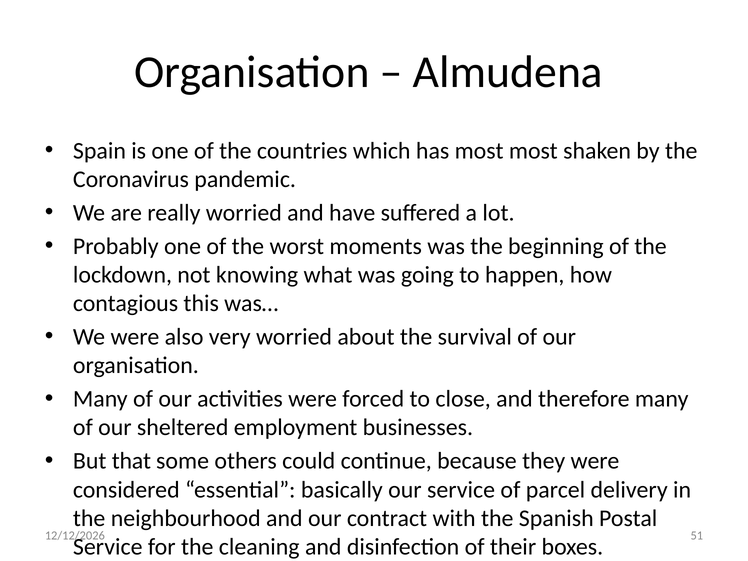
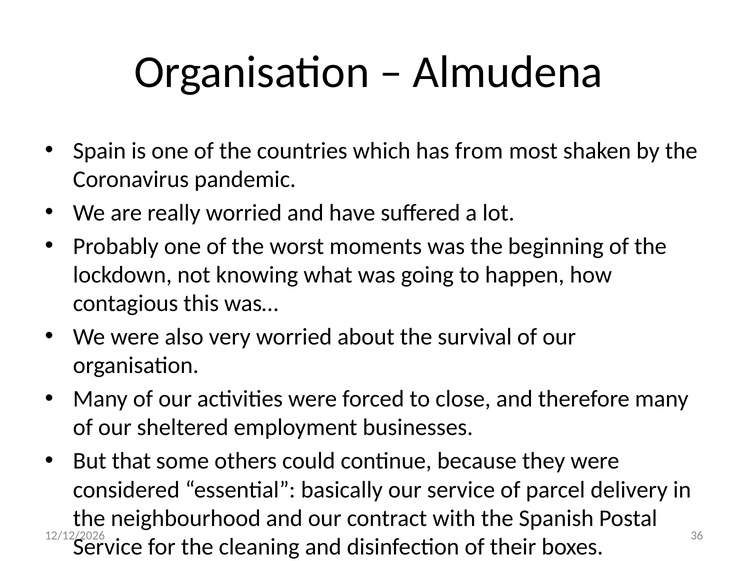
has most: most -> from
51: 51 -> 36
